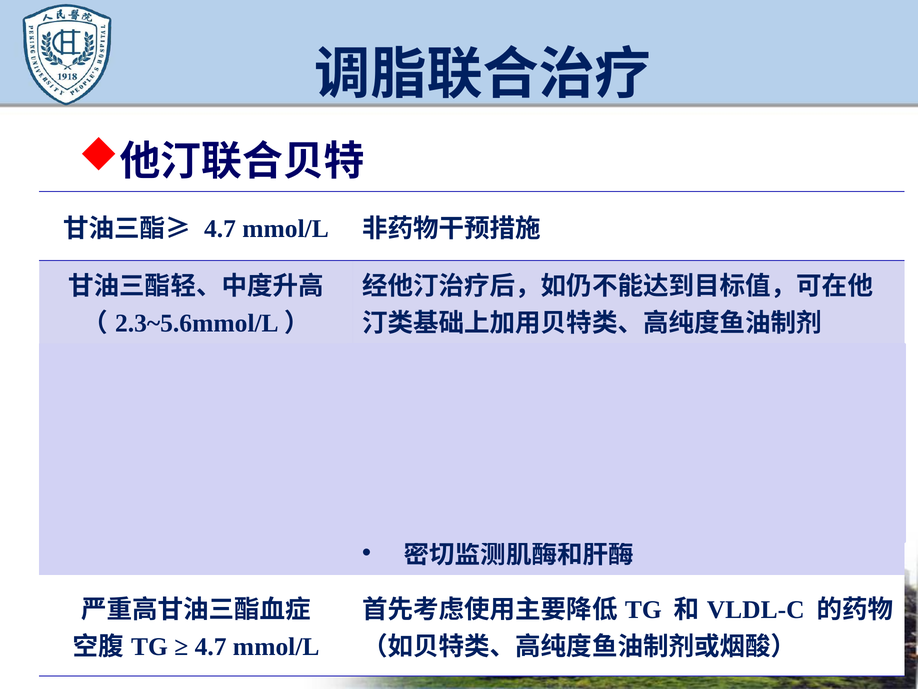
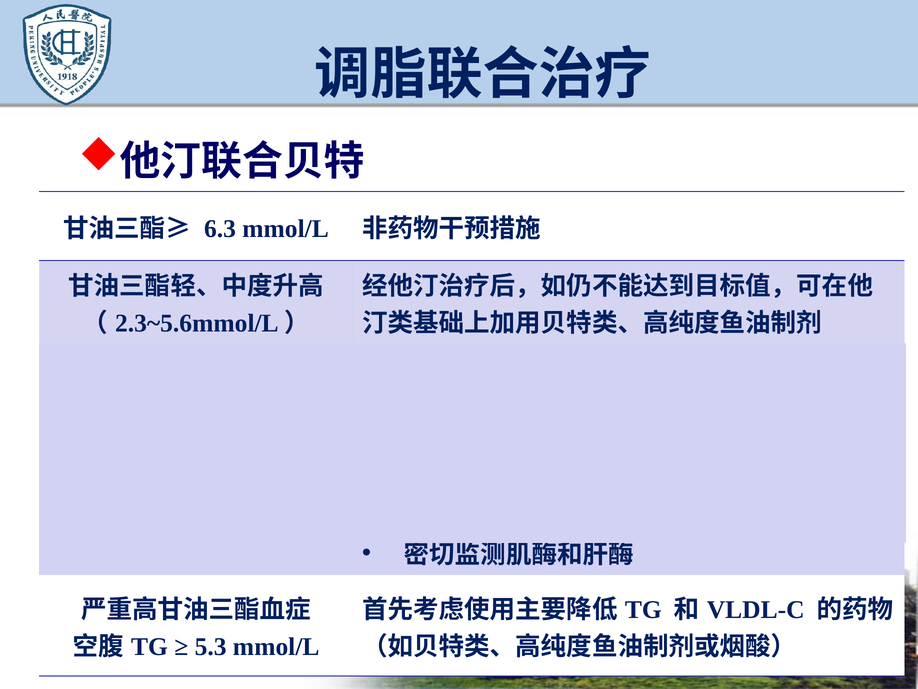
4.7 at (220, 228): 4.7 -> 6.3
4.7 at (211, 646): 4.7 -> 5.3
